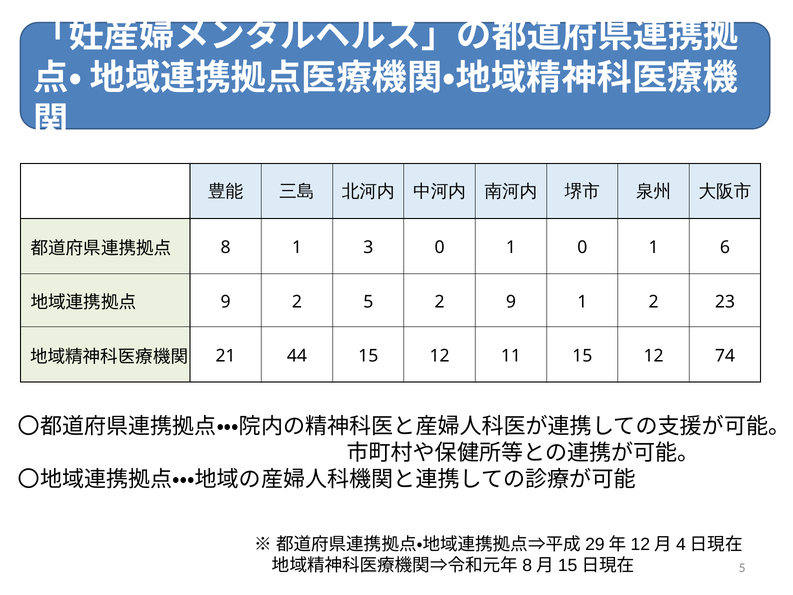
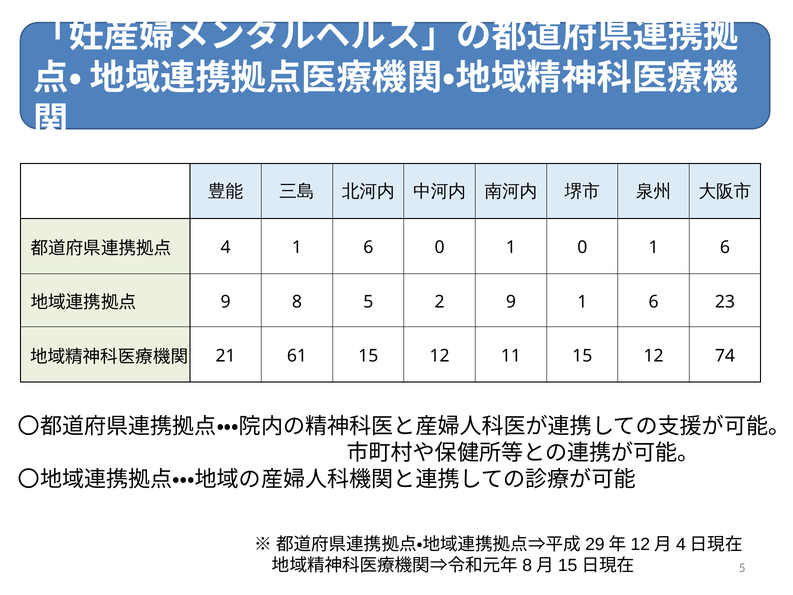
8: 8 -> 4
3 at (368, 248): 3 -> 6
9 2: 2 -> 8
9 1 2: 2 -> 6
44: 44 -> 61
